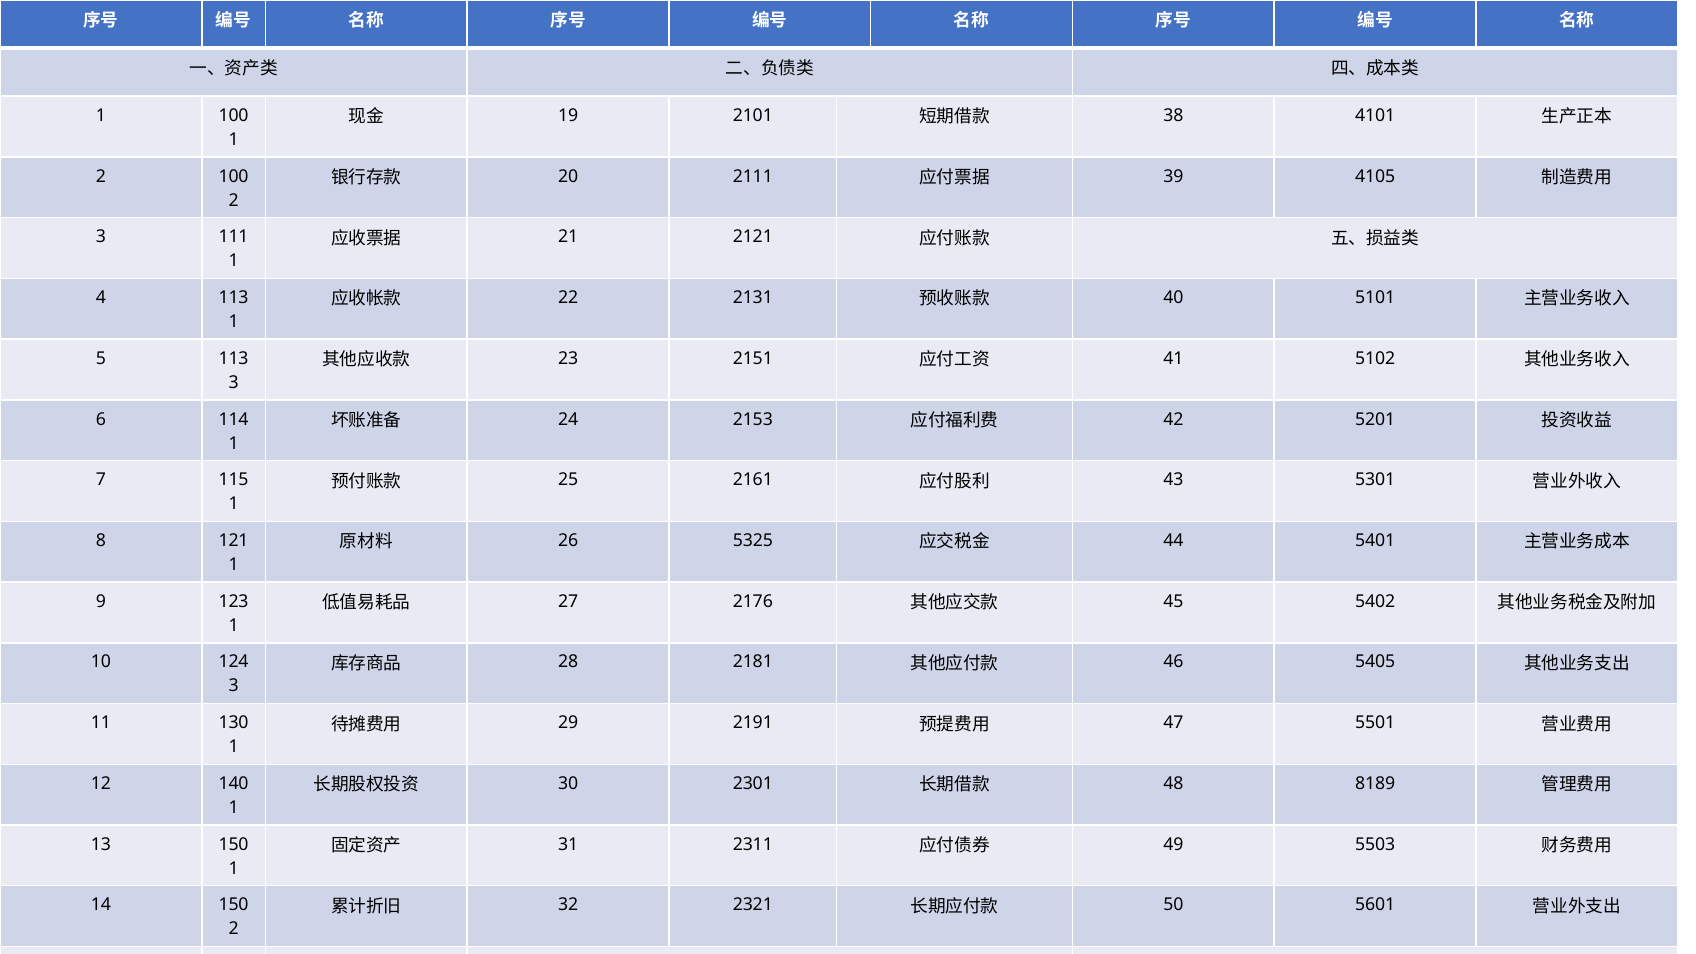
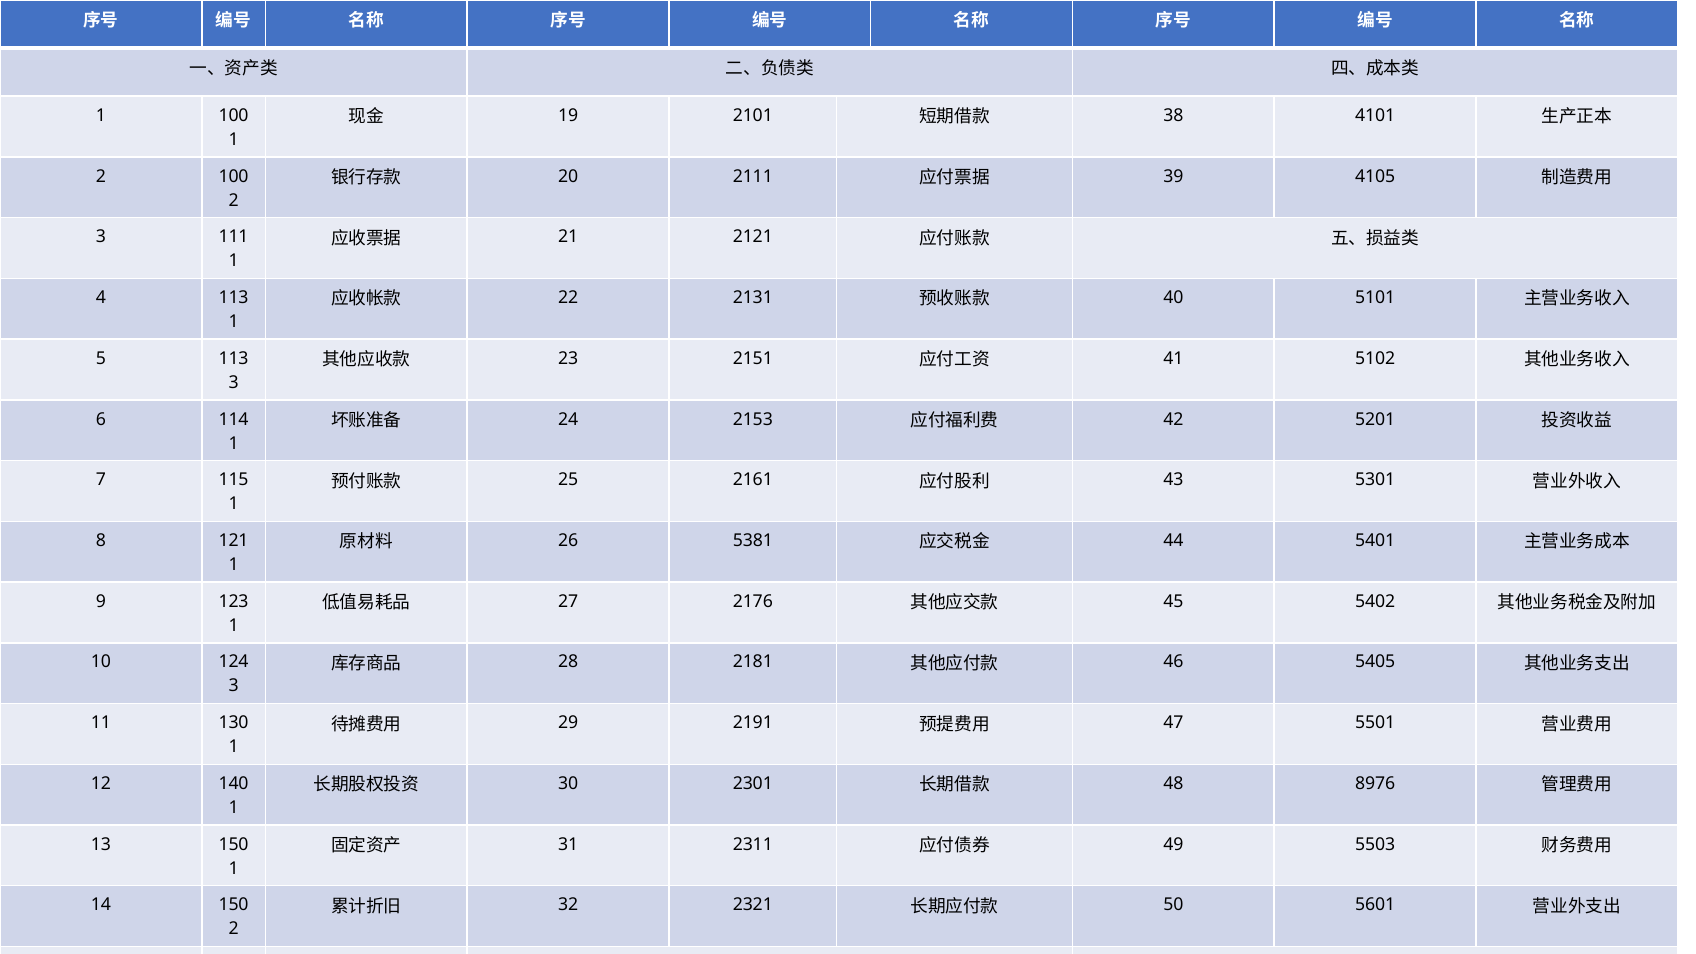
5325: 5325 -> 5381
8189: 8189 -> 8976
